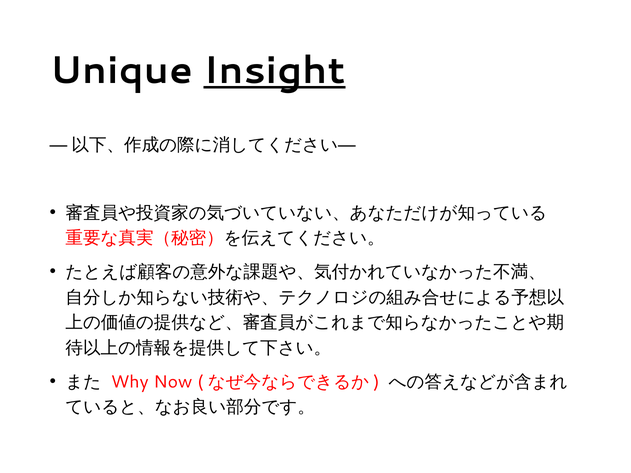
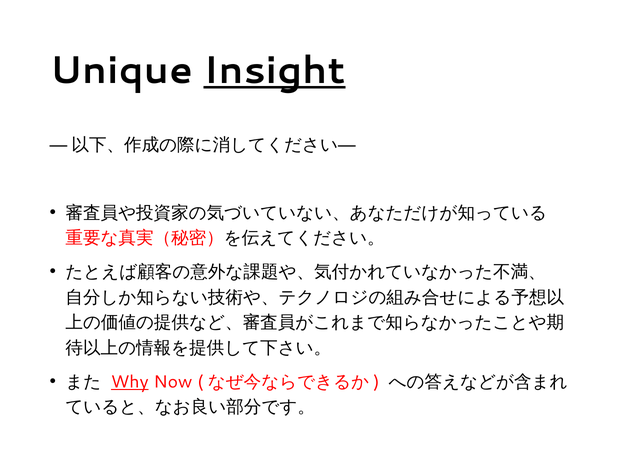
Why underline: none -> present
